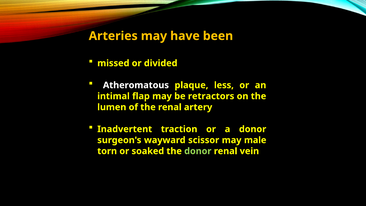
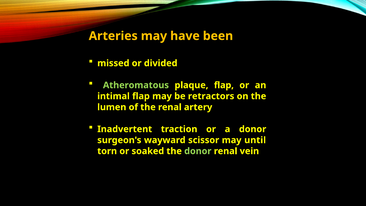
Atheromatous colour: white -> light green
plaque less: less -> flap
male: male -> until
